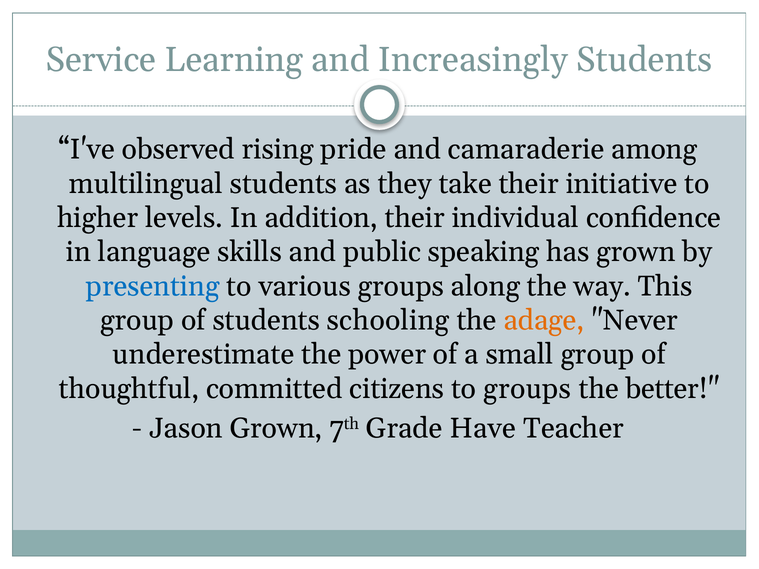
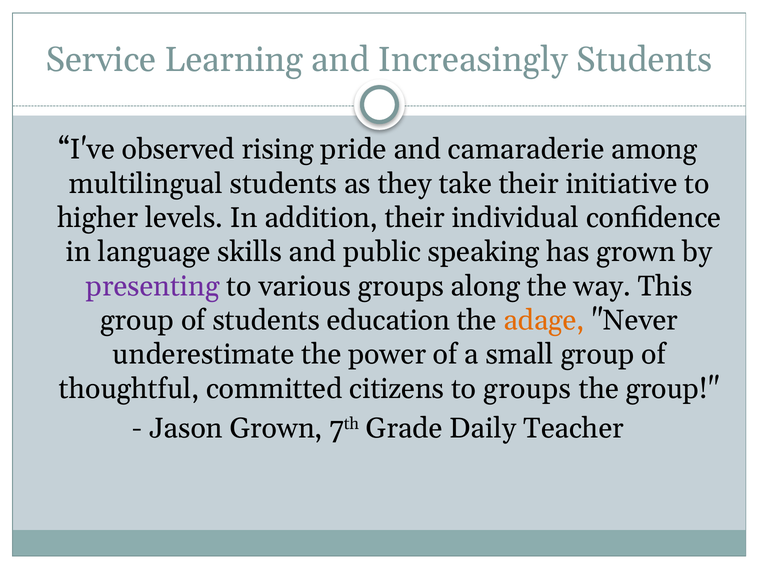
presenting colour: blue -> purple
schooling: schooling -> education
the better: better -> group
Have: Have -> Daily
